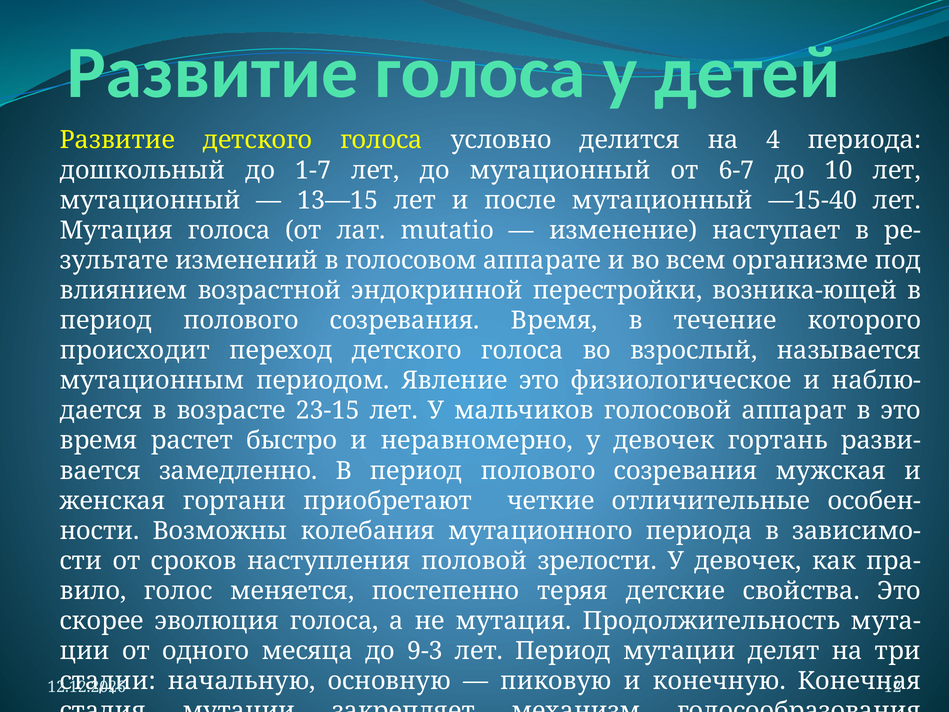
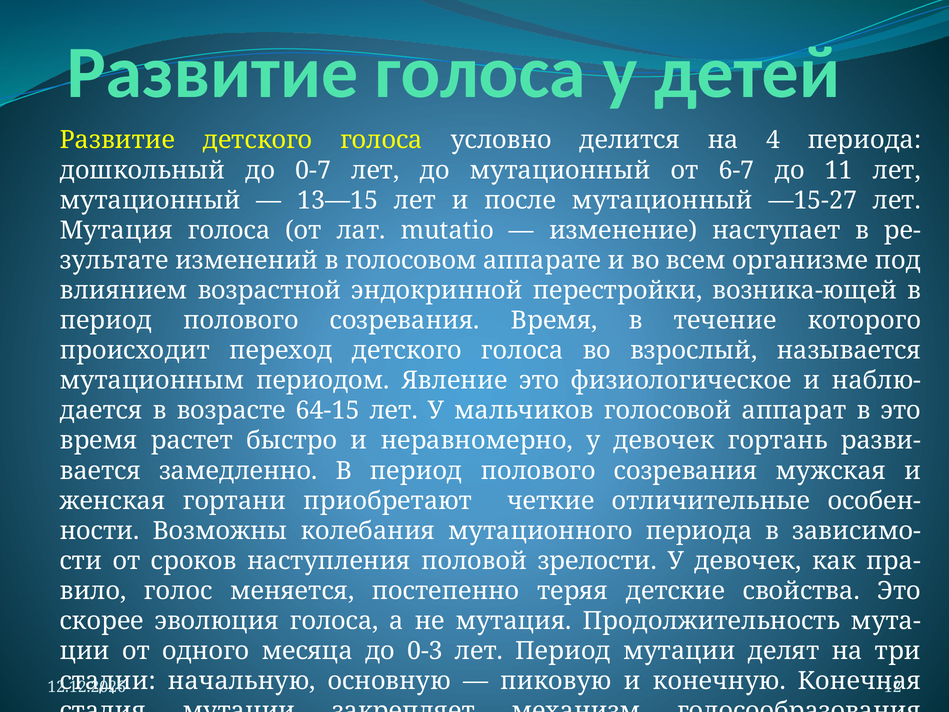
1-7: 1-7 -> 0-7
10: 10 -> 11
—15-40: —15-40 -> —15-27
23-15: 23-15 -> 64-15
9-3: 9-3 -> 0-3
